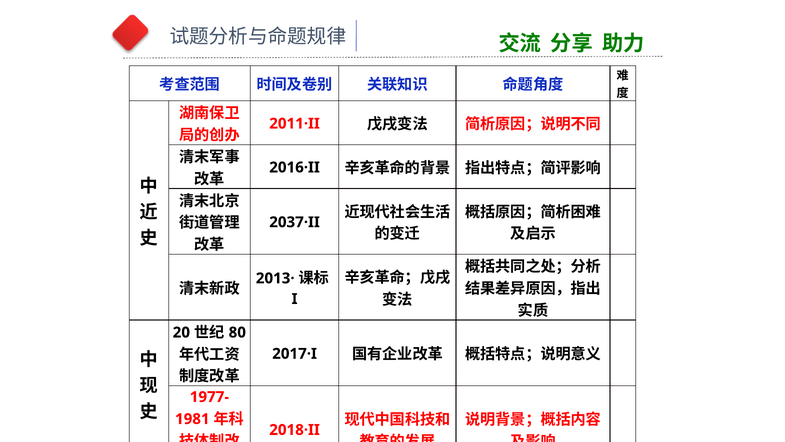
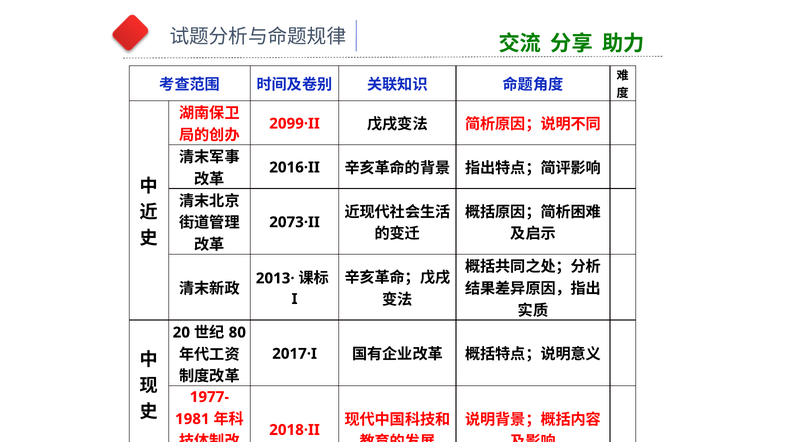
2011·II: 2011·II -> 2099·II
2037·II: 2037·II -> 2073·II
